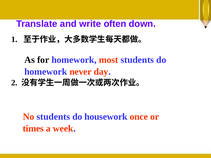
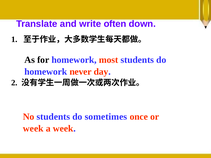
housework: housework -> sometimes
times at (33, 129): times -> week
